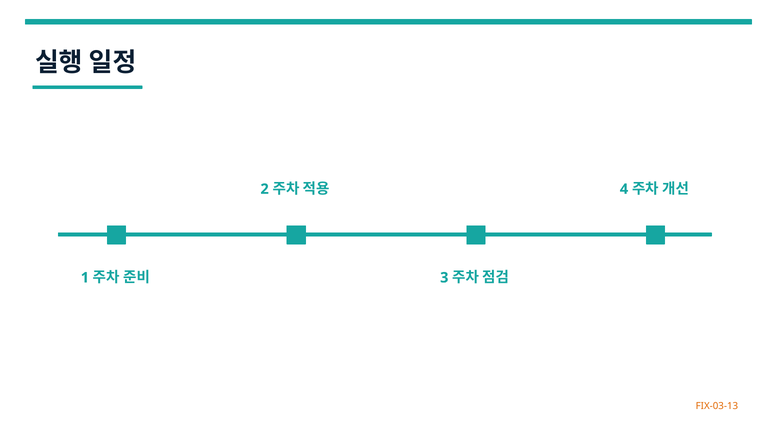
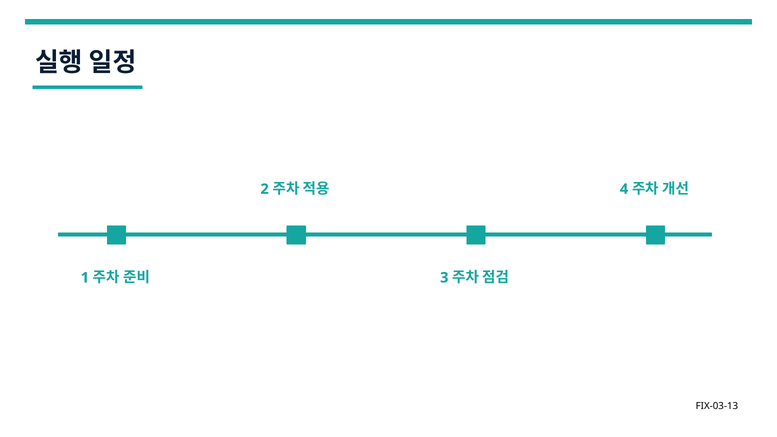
FIX-03-13 colour: orange -> black
